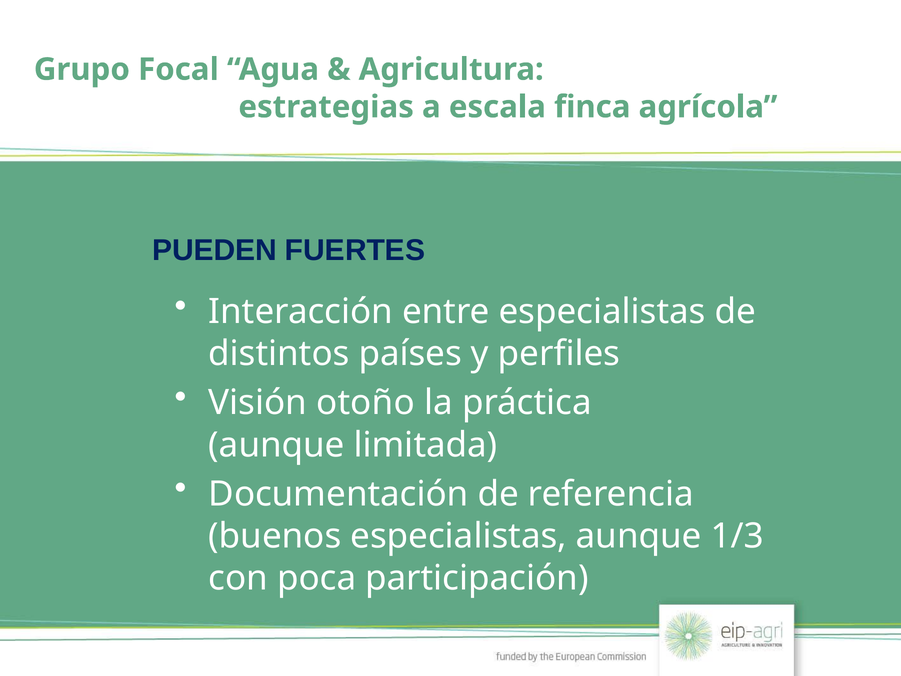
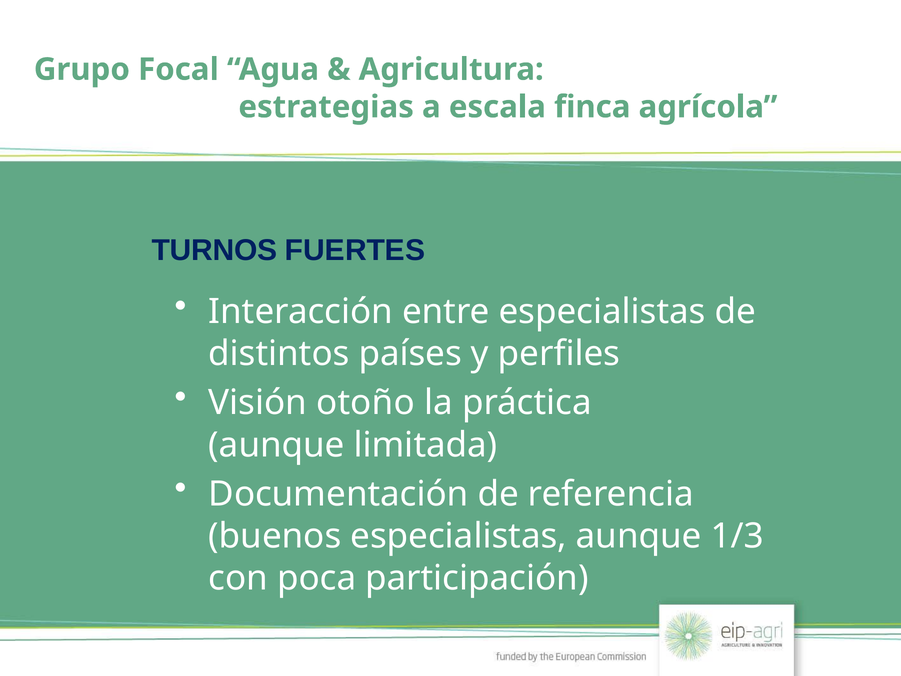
PUEDEN: PUEDEN -> TURNOS
